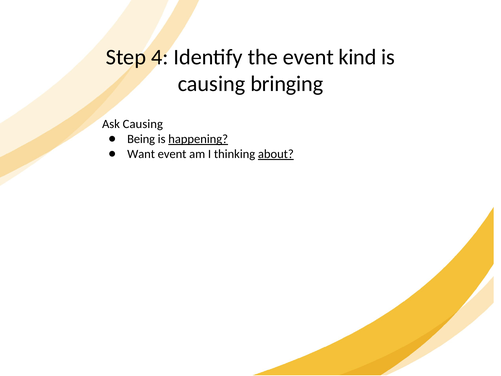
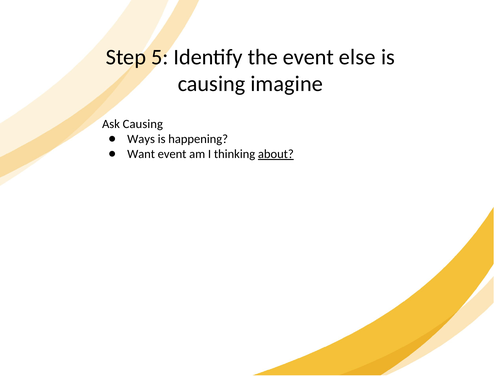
4: 4 -> 5
kind: kind -> else
bringing: bringing -> imagine
Being: Being -> Ways
happening underline: present -> none
